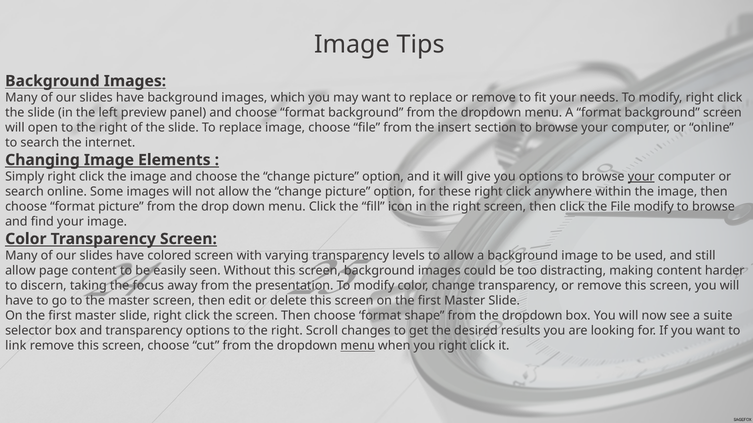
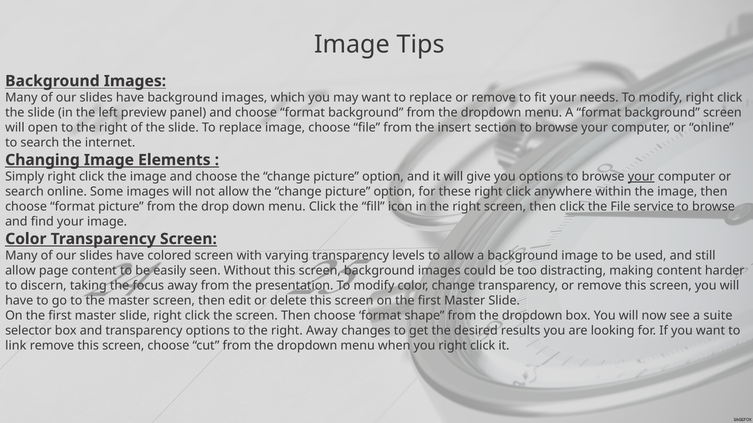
File modify: modify -> service
right Scroll: Scroll -> Away
menu at (358, 346) underline: present -> none
